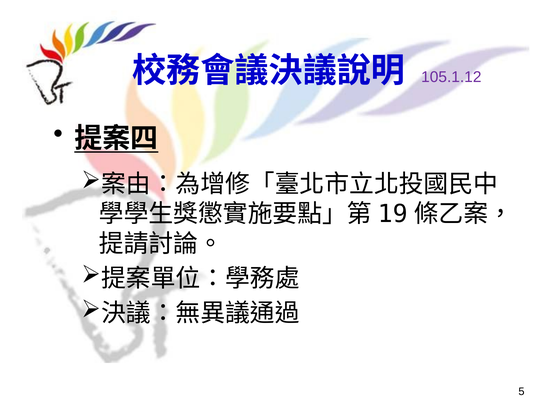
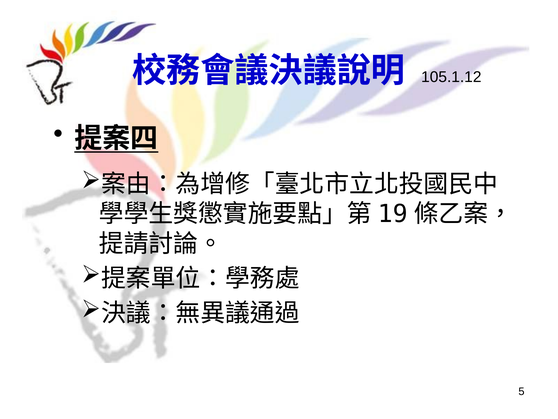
105.1.12 colour: purple -> black
